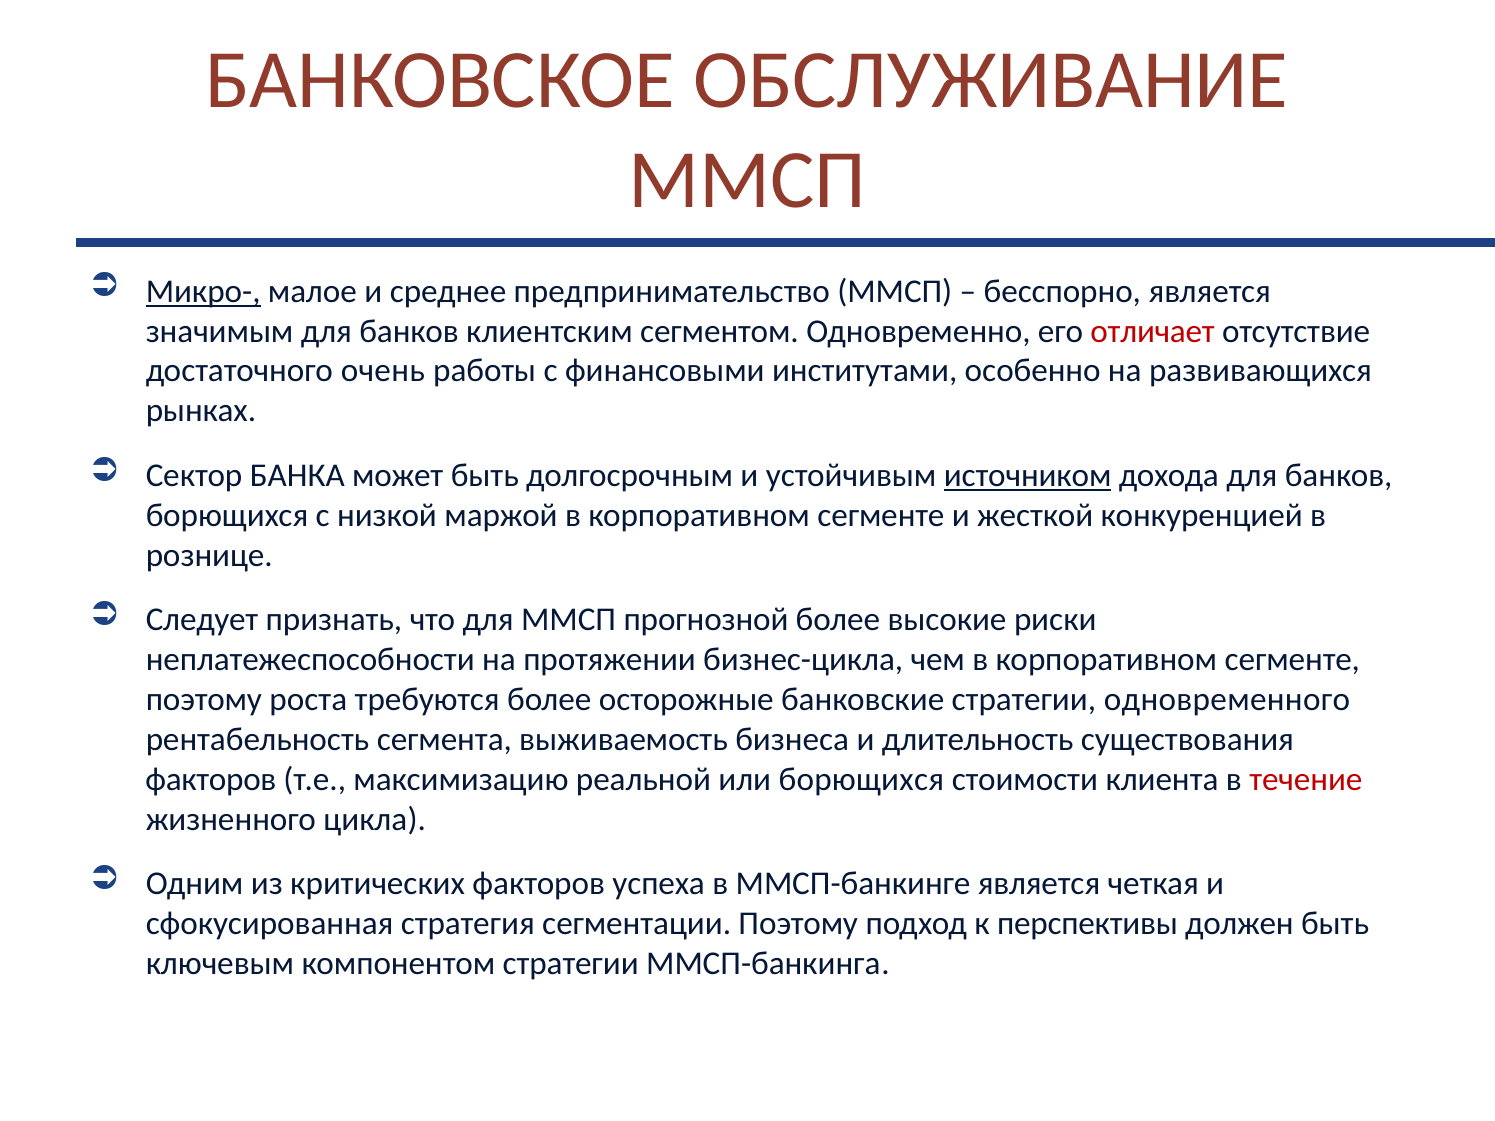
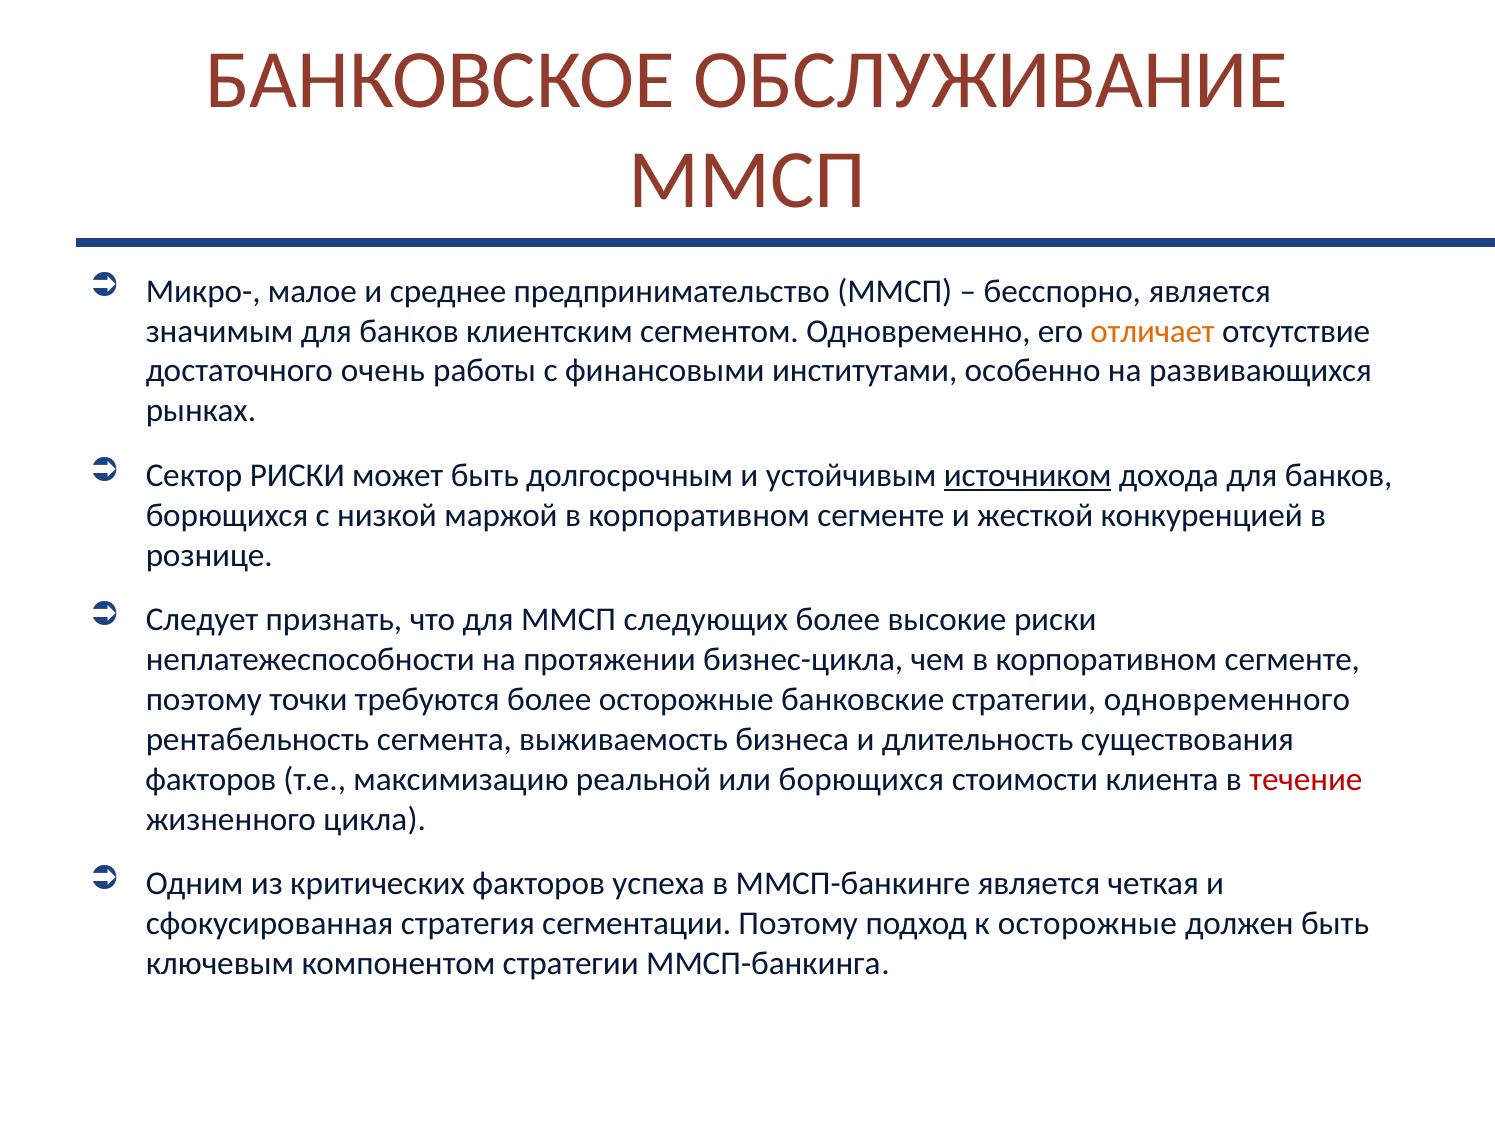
Микро- underline: present -> none
отличает colour: red -> orange
Сектор БАНКА: БАНКА -> РИСКИ
прогнозной: прогнозной -> следующих
роста: роста -> точки
к перспективы: перспективы -> осторожные
